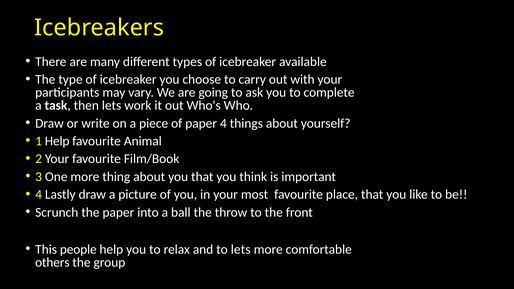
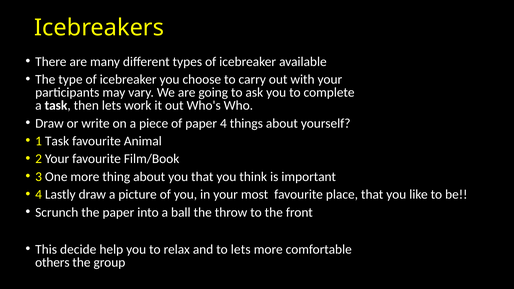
1 Help: Help -> Task
people: people -> decide
